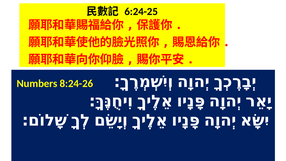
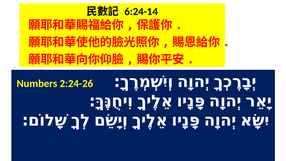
6:24-25: 6:24-25 -> 6:24-14
8:24-26: 8:24-26 -> 2:24-26
